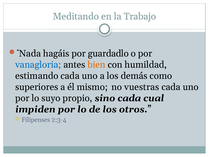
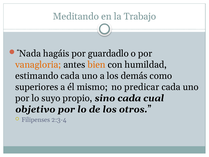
vanagloria colour: blue -> orange
vuestras: vuestras -> predicar
impiden: impiden -> objetivo
